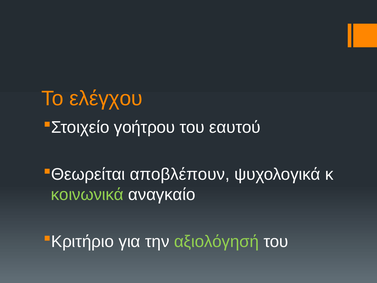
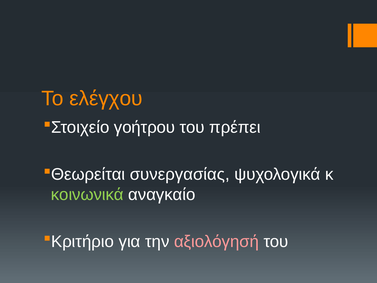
εαυτού: εαυτού -> πρέπει
αποβλέπουν: αποβλέπουν -> συνεργασίας
αξιολόγησή colour: light green -> pink
